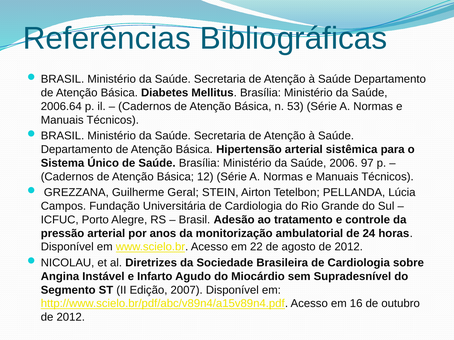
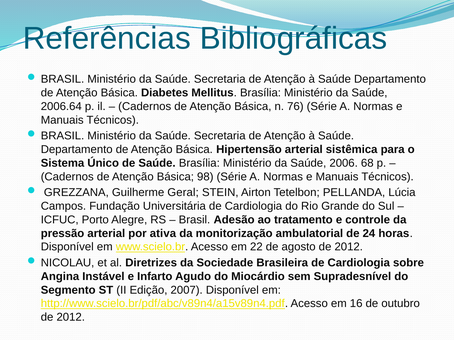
53: 53 -> 76
97: 97 -> 68
12: 12 -> 98
anos: anos -> ativa
